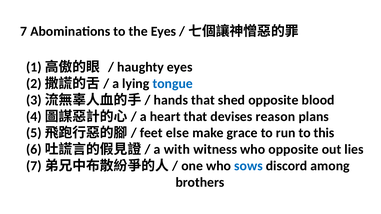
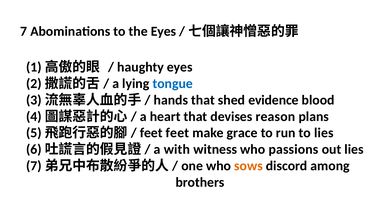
shed opposite: opposite -> evidence
feet else: else -> feet
to this: this -> lies
who opposite: opposite -> passions
sows colour: blue -> orange
